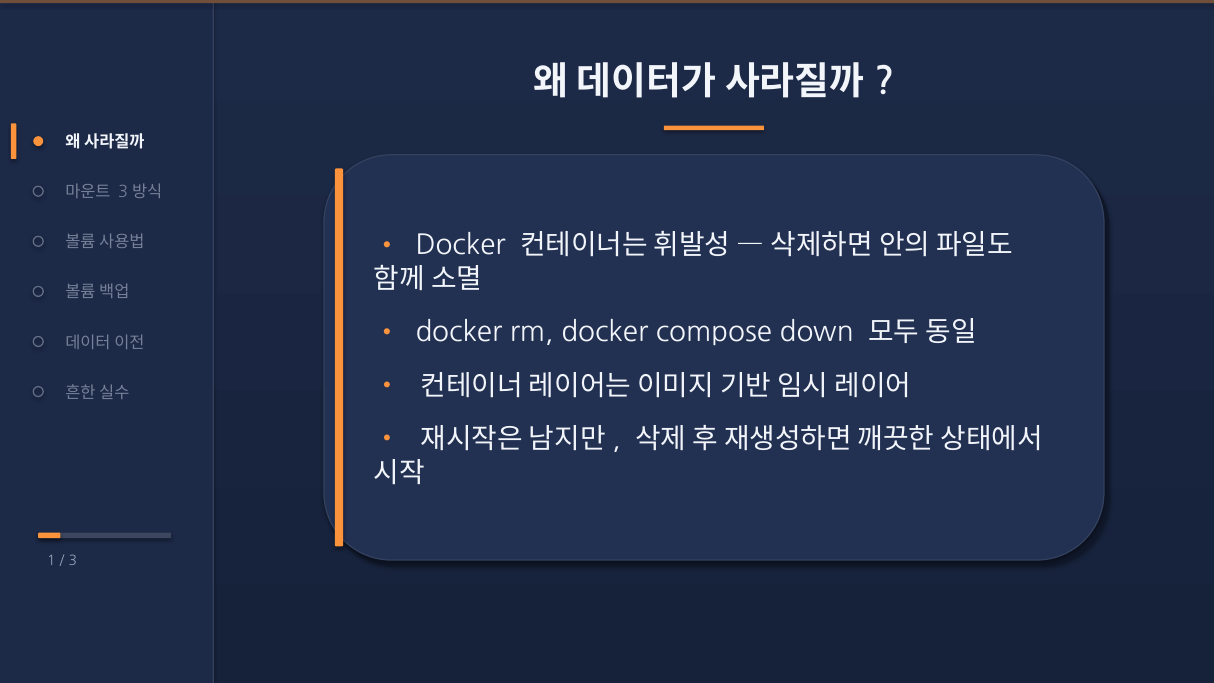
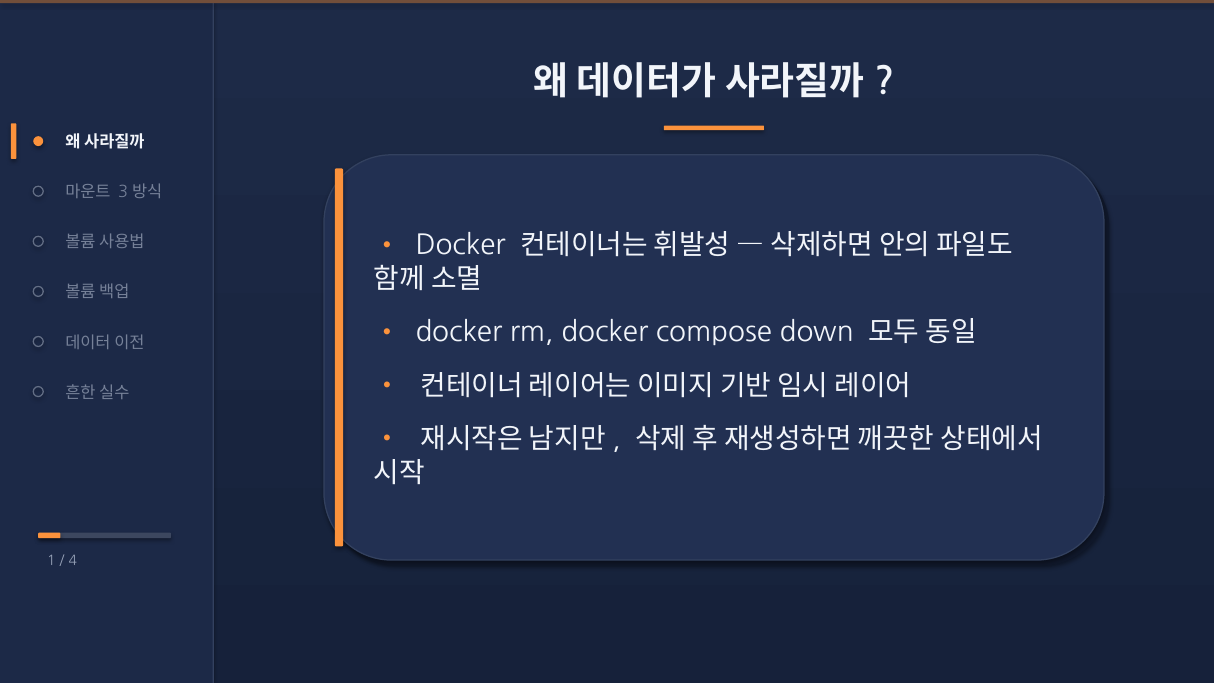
3: 3 -> 4
